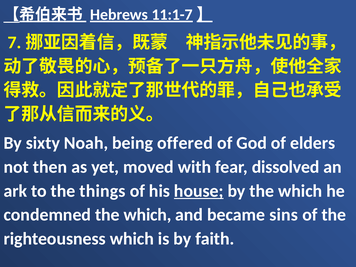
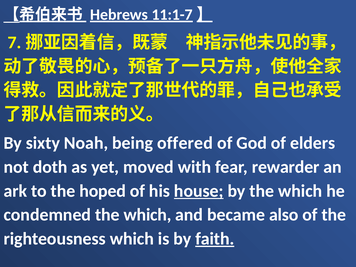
then: then -> doth
dissolved: dissolved -> rewarder
things: things -> hoped
sins: sins -> also
faith underline: none -> present
